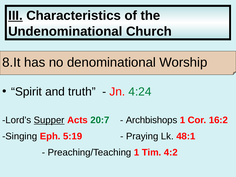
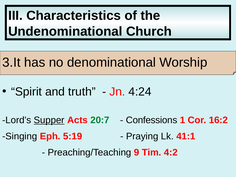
III underline: present -> none
8.It: 8.It -> 3.It
4:24 colour: green -> black
Archbishops: Archbishops -> Confessions
48:1: 48:1 -> 41:1
Preaching/Teaching 1: 1 -> 9
